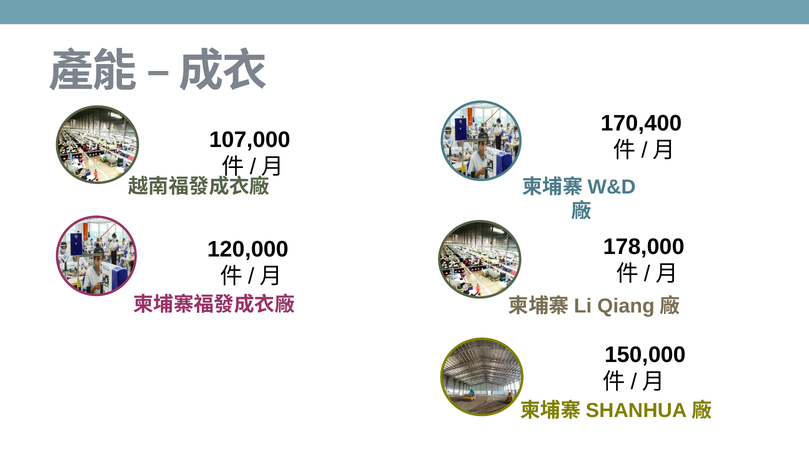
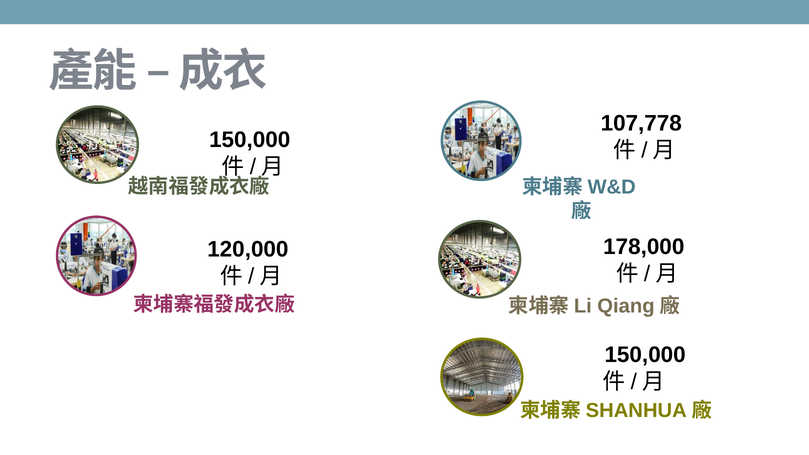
170,400: 170,400 -> 107,778
107,000 at (250, 140): 107,000 -> 150,000
